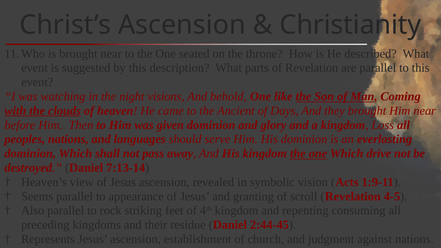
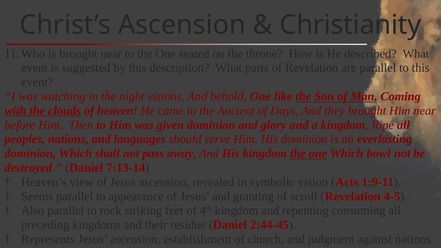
Loss: Loss -> Ripe
drive: drive -> bowl
